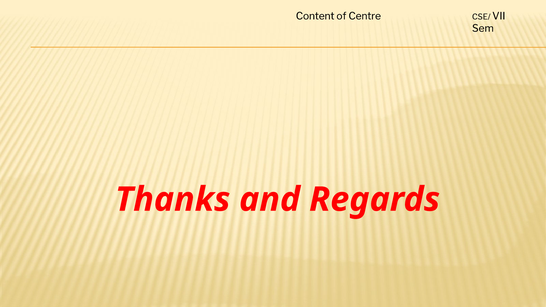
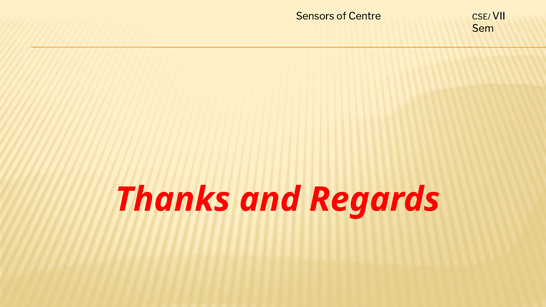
Content: Content -> Sensors
